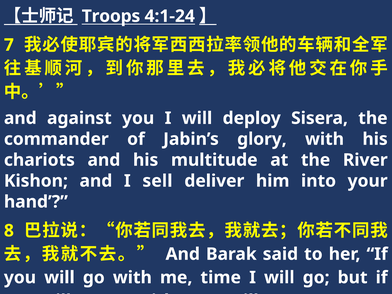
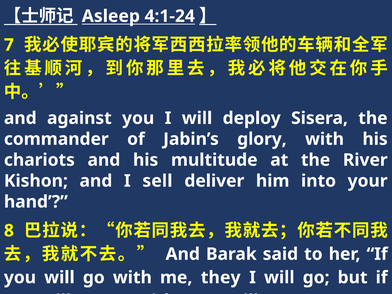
Troops: Troops -> Asleep
time: time -> they
